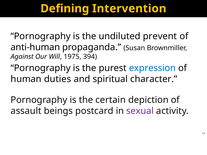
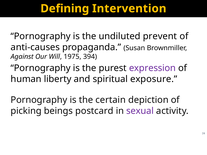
anti-human: anti-human -> anti-causes
expression colour: blue -> purple
duties: duties -> liberty
character: character -> exposure
assault: assault -> picking
